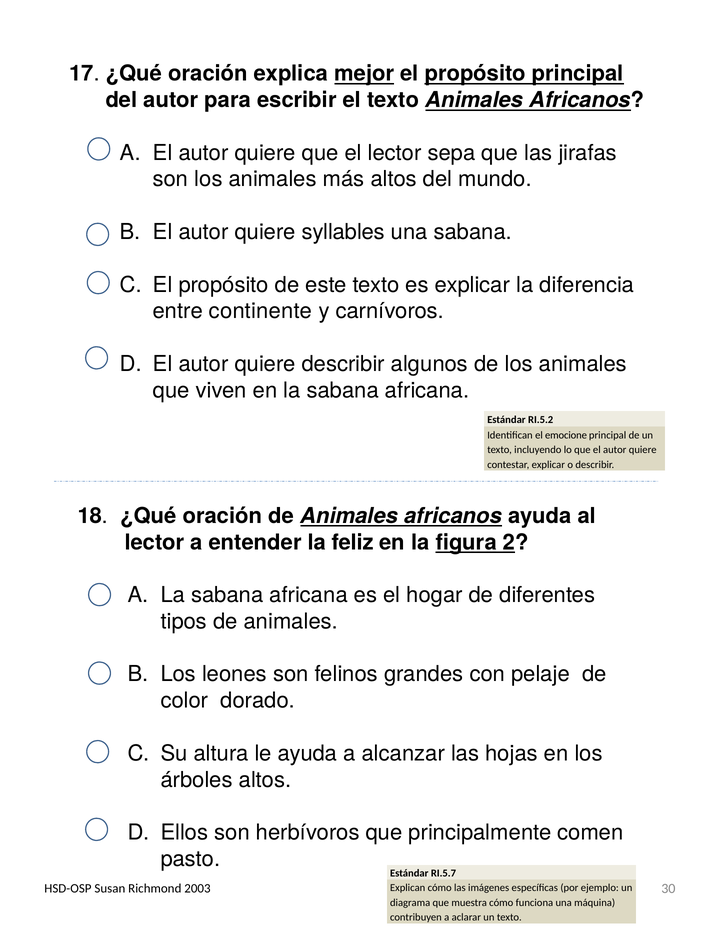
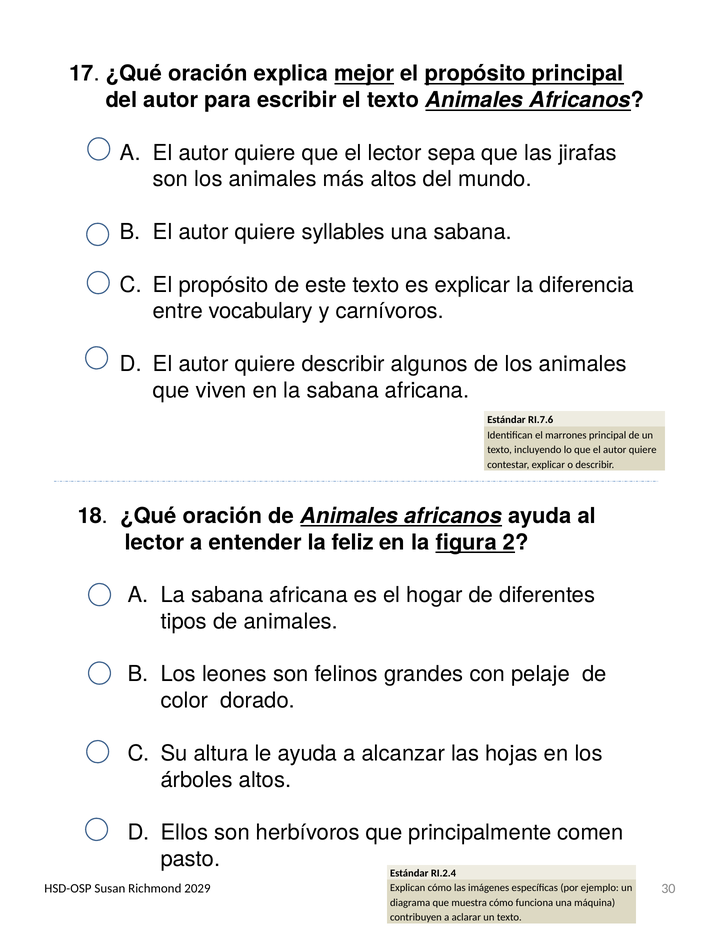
continente: continente -> vocabulary
RI.5.2: RI.5.2 -> RI.7.6
emocione: emocione -> marrones
RI.5.7: RI.5.7 -> RI.2.4
2003: 2003 -> 2029
